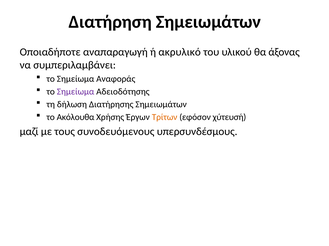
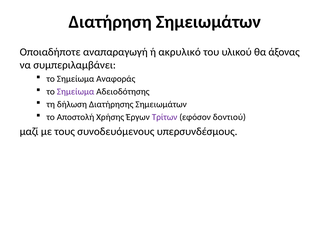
Ακόλουθα: Ακόλουθα -> Αποστολή
Τρίτων colour: orange -> purple
χύτευσή: χύτευσή -> δοντιού
